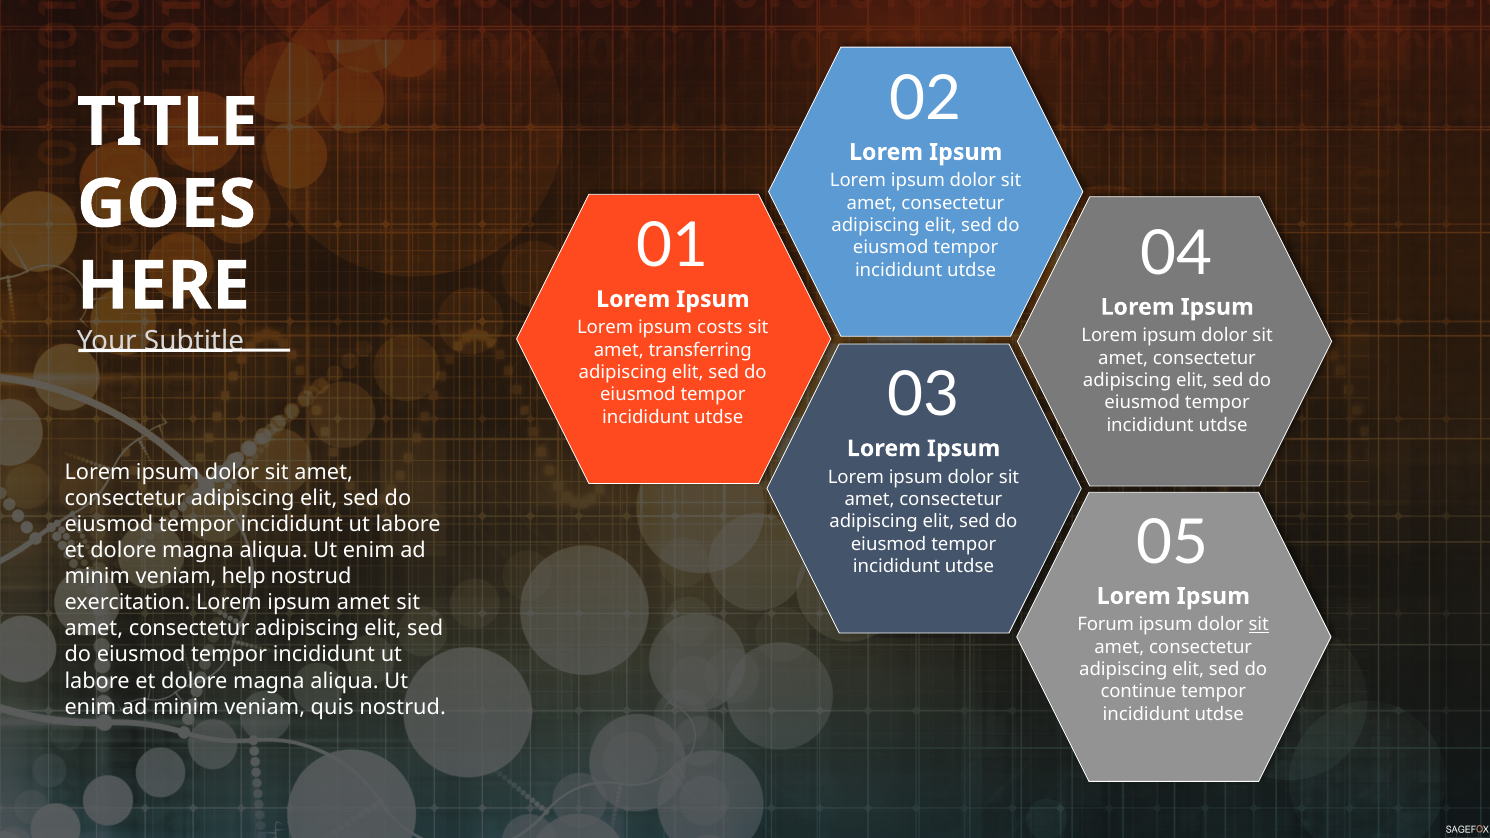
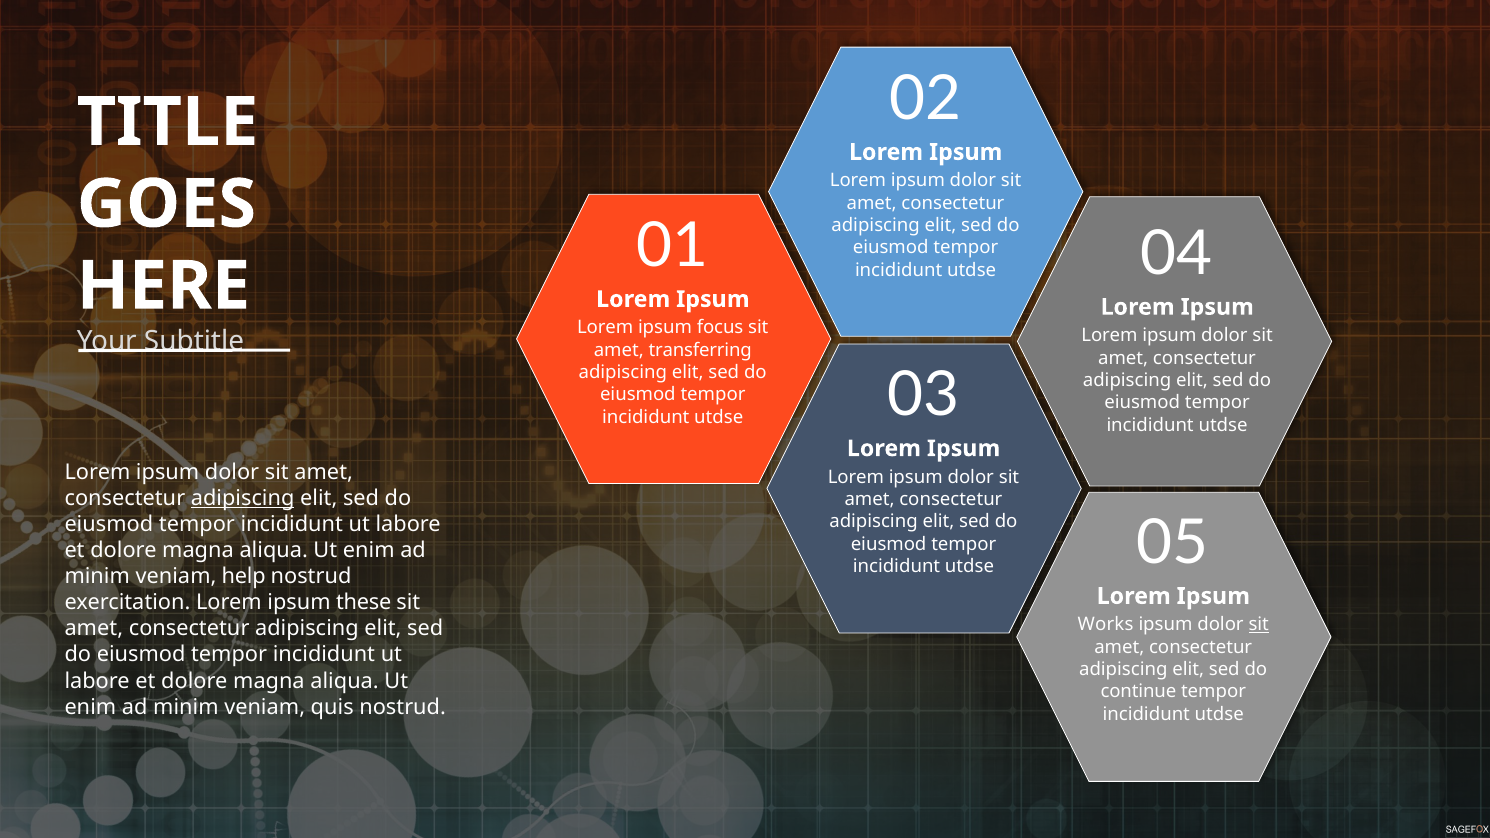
costs: costs -> focus
adipiscing at (243, 498) underline: none -> present
ipsum amet: amet -> these
Forum: Forum -> Works
